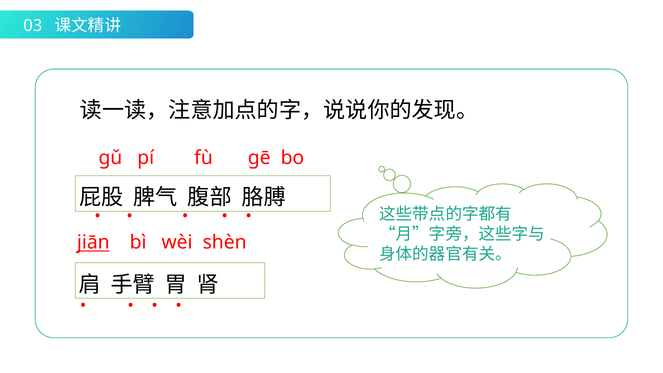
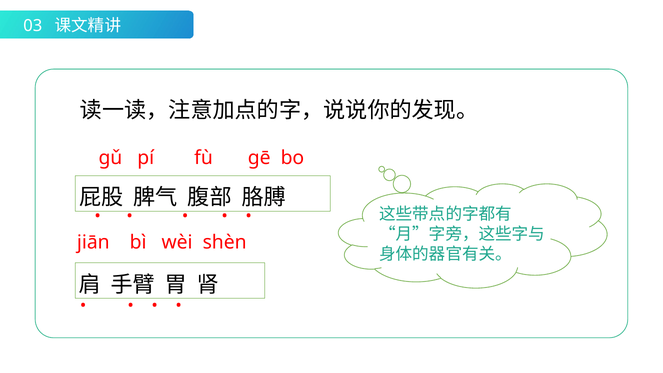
jiān underline: present -> none
